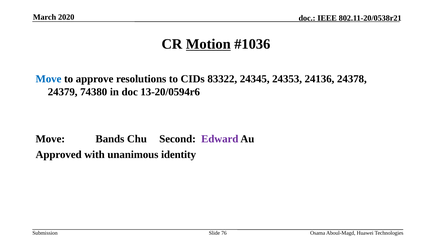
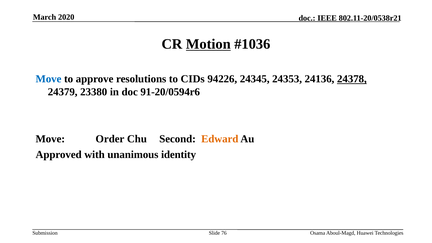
83322: 83322 -> 94226
24378 underline: none -> present
74380: 74380 -> 23380
13-20/0594r6: 13-20/0594r6 -> 91-20/0594r6
Bands: Bands -> Order
Edward colour: purple -> orange
